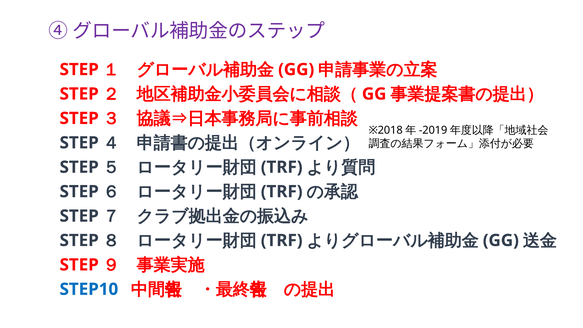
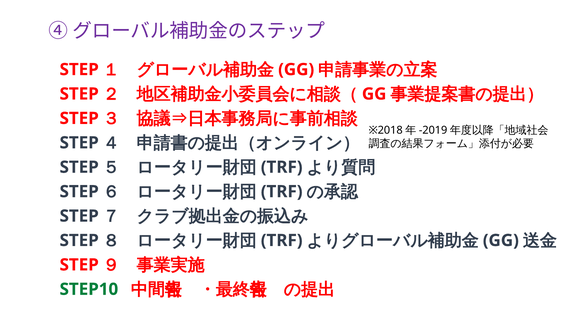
STEP10 colour: blue -> green
